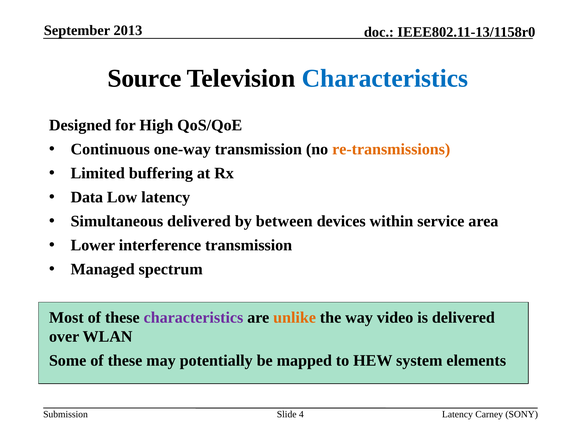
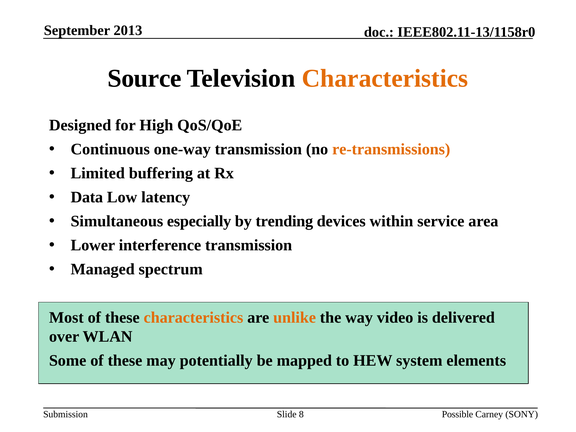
Characteristics at (385, 79) colour: blue -> orange
Simultaneous delivered: delivered -> especially
between: between -> trending
characteristics at (193, 317) colour: purple -> orange
4: 4 -> 8
Latency at (457, 414): Latency -> Possible
